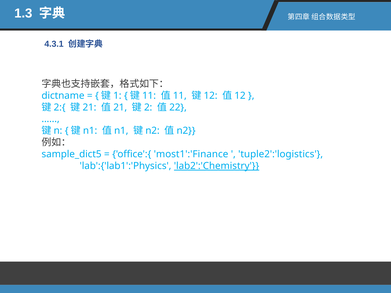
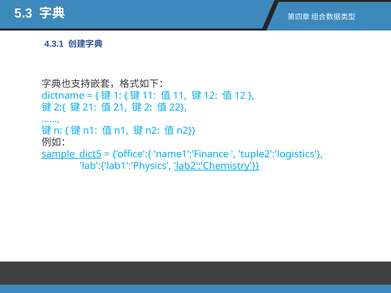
1.3: 1.3 -> 5.3
sample_dict5 underline: none -> present
most1':'Finance: most1':'Finance -> name1':'Finance
